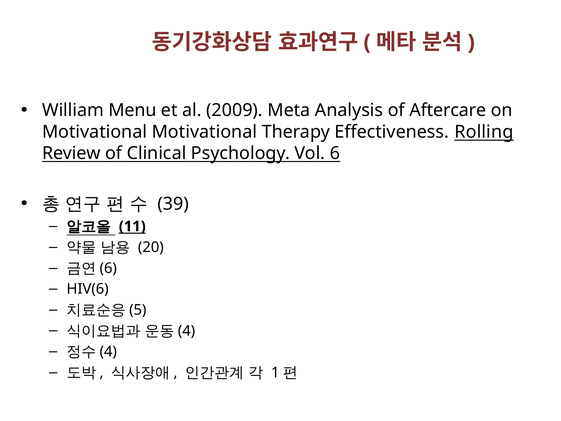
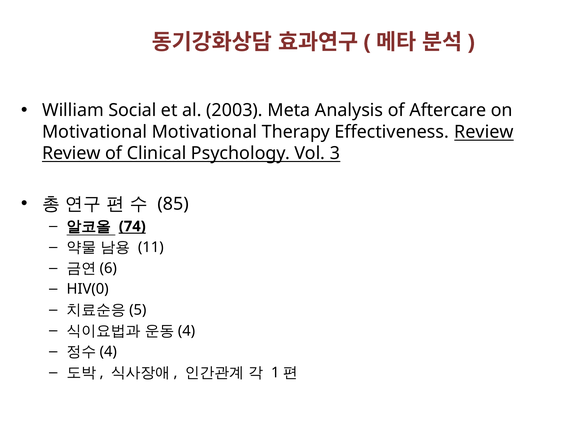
Menu: Menu -> Social
2009: 2009 -> 2003
Effectiveness Rolling: Rolling -> Review
6: 6 -> 3
39: 39 -> 85
11: 11 -> 74
20: 20 -> 11
HIV(6: HIV(6 -> HIV(0
